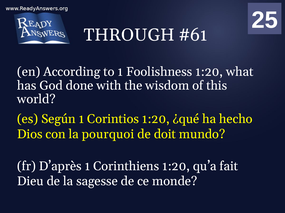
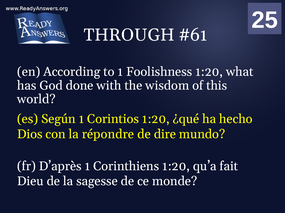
pourquoi: pourquoi -> répondre
doit: doit -> dire
